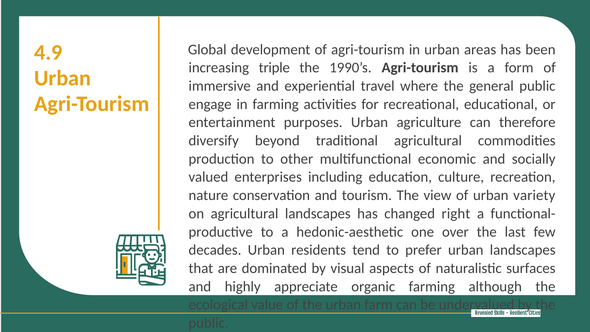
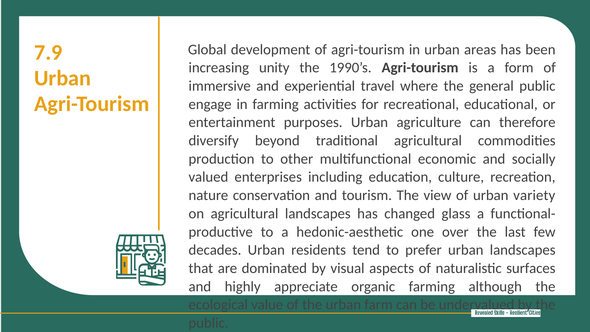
4.9: 4.9 -> 7.9
triple: triple -> unity
right: right -> glass
